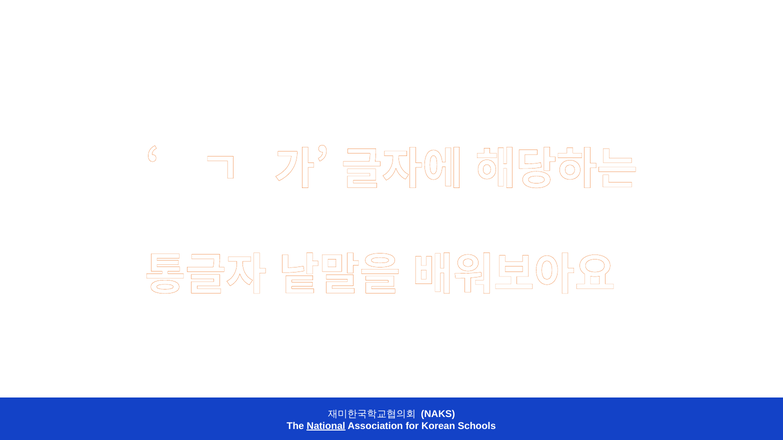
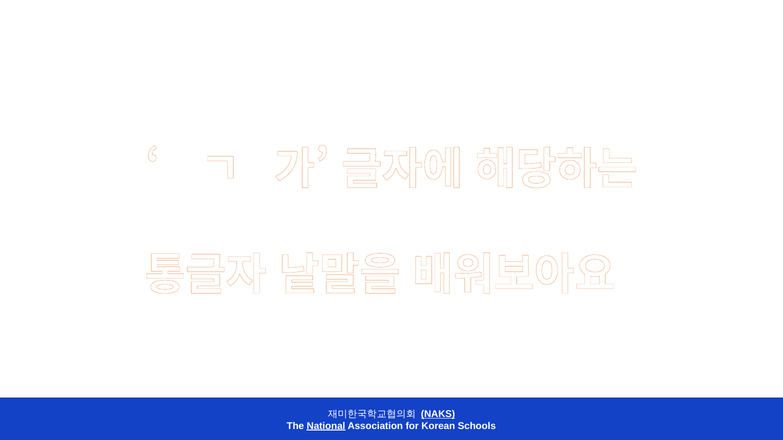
NAKS underline: none -> present
